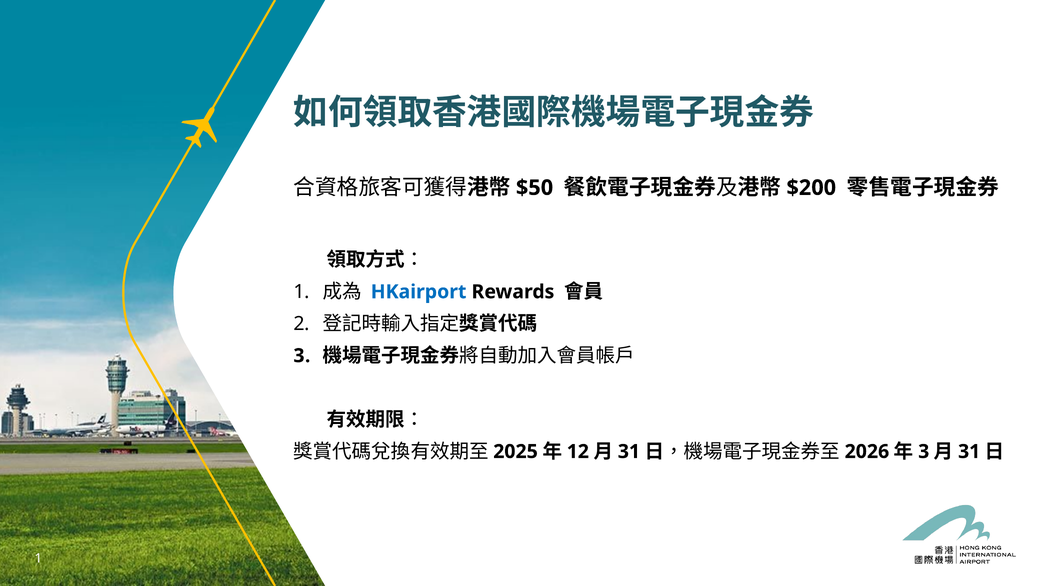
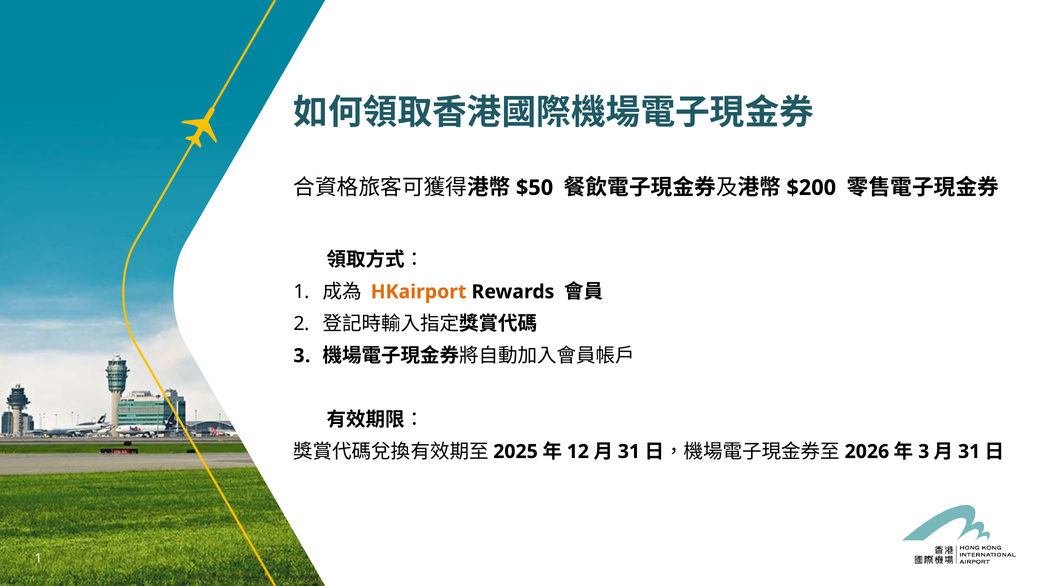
HKairport colour: blue -> orange
